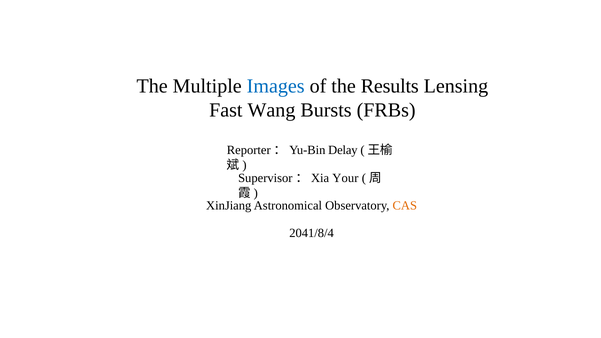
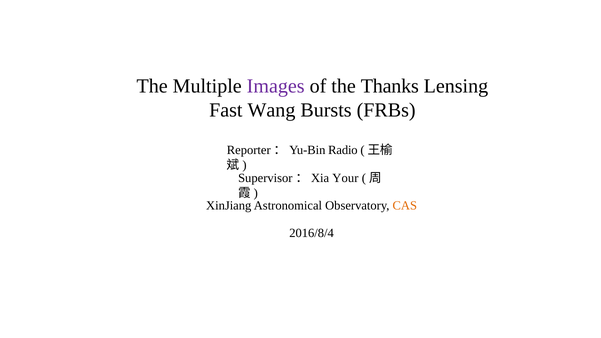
Images colour: blue -> purple
Results: Results -> Thanks
Delay: Delay -> Radio
2041/8/4: 2041/8/4 -> 2016/8/4
